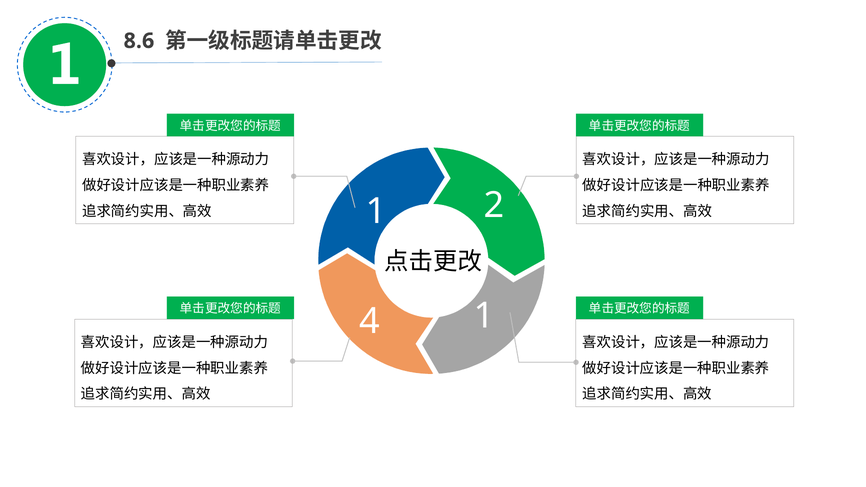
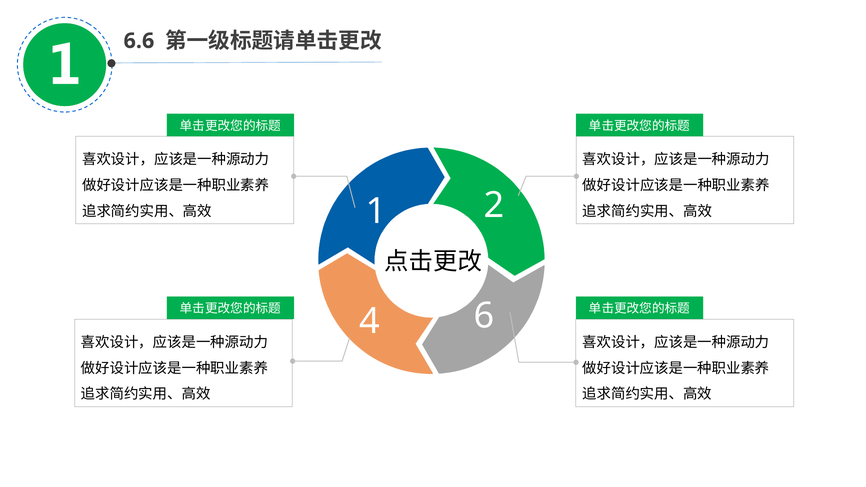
8.6: 8.6 -> 6.6
4 1: 1 -> 6
